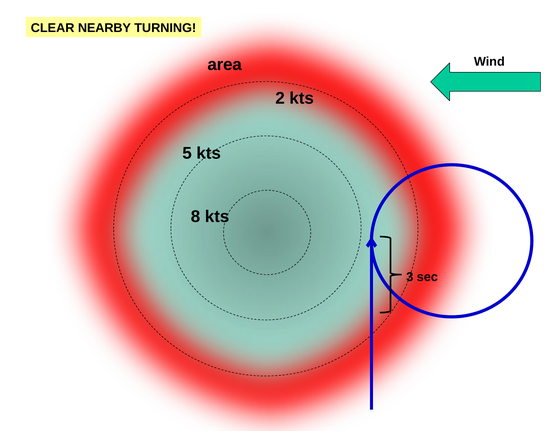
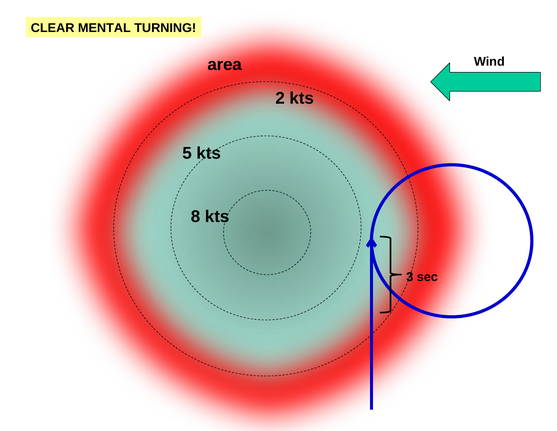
NEARBY: NEARBY -> MENTAL
